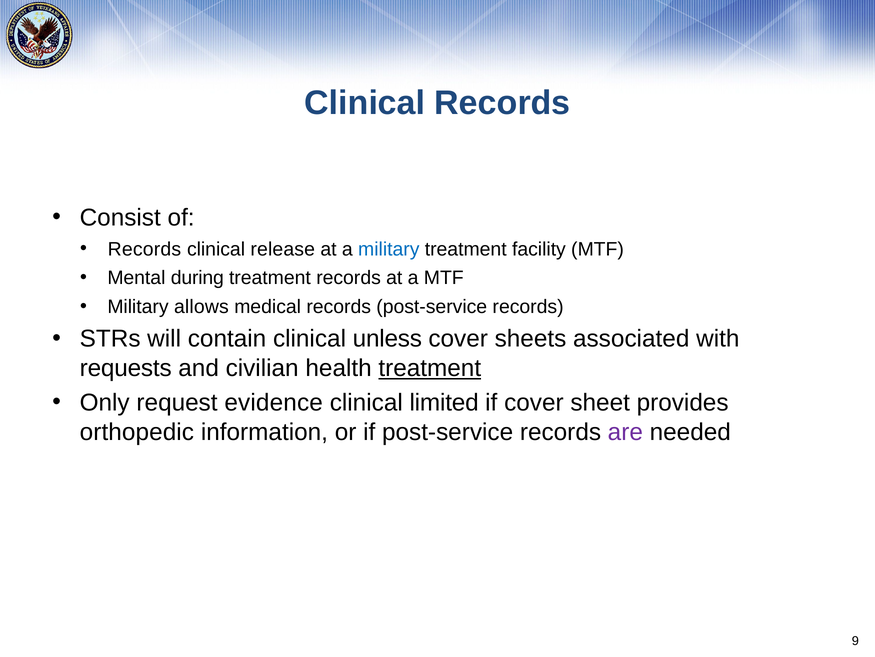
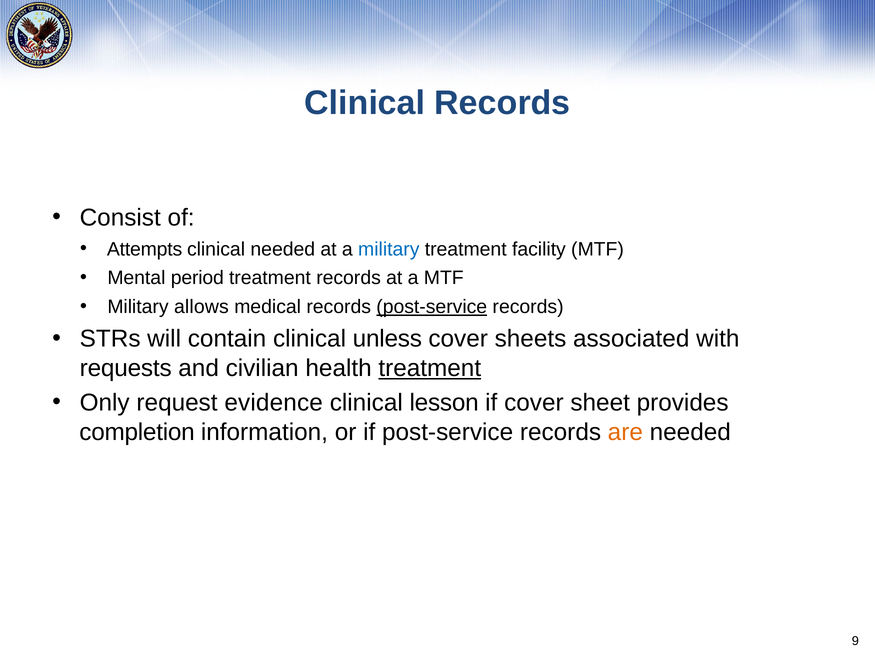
Records at (144, 249): Records -> Attempts
clinical release: release -> needed
during: during -> period
post-service at (432, 306) underline: none -> present
limited: limited -> lesson
orthopedic: orthopedic -> completion
are colour: purple -> orange
